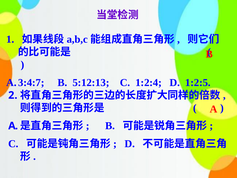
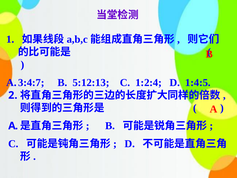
1:2:5: 1:2:5 -> 1:4:5
